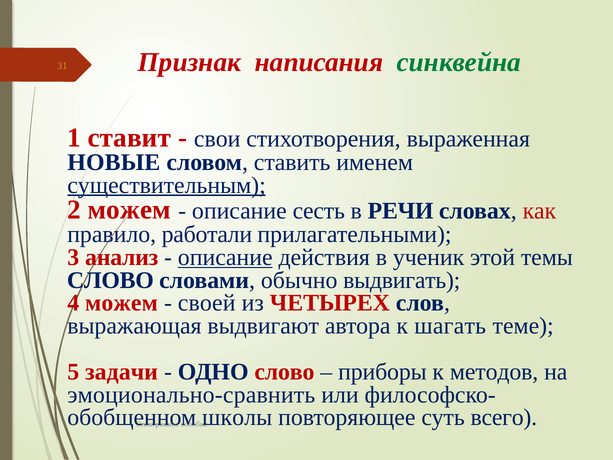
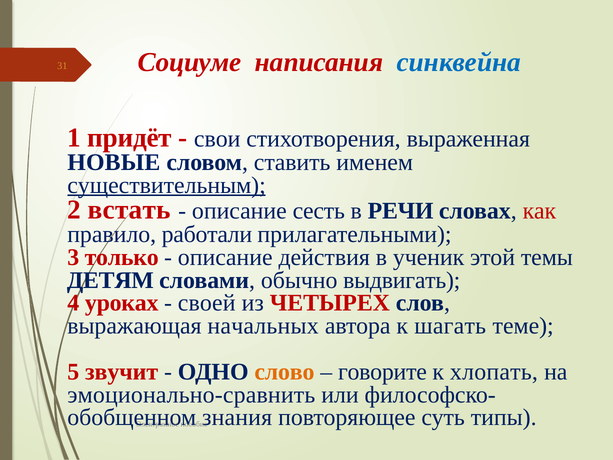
Признак: Признак -> Социуме
синквейна colour: green -> blue
ставит: ставит -> придёт
2 можем: можем -> встать
анализ: анализ -> только
описание at (225, 257) underline: present -> none
СЛОВО at (110, 280): СЛОВО -> ДЕТЯМ
4 можем: можем -> уроках
выдвигают: выдвигают -> начальных
задачи: задачи -> звучит
слово at (284, 372) colour: red -> orange
приборы: приборы -> говорите
методов: методов -> хлопать
школы: школы -> знания
всего: всего -> типы
